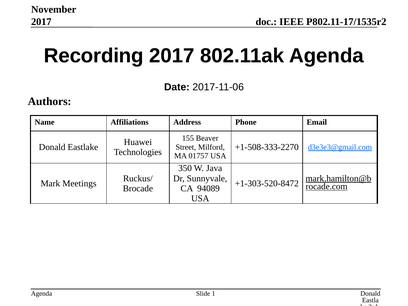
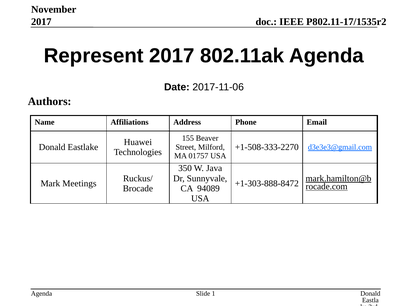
Recording: Recording -> Represent
+1-303-520-8472: +1-303-520-8472 -> +1-303-888-8472
